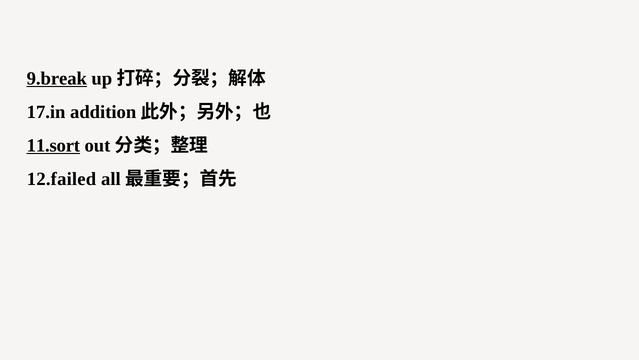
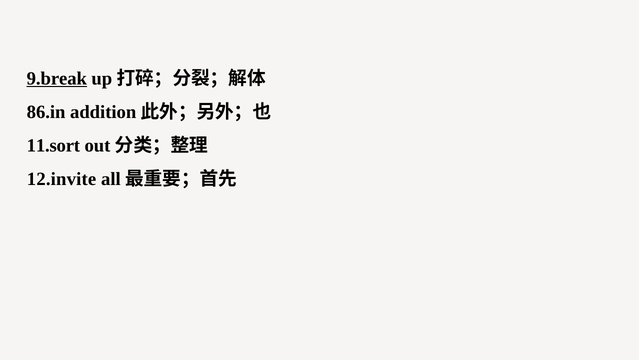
17.in: 17.in -> 86.in
11.sort underline: present -> none
12.failed: 12.failed -> 12.invite
